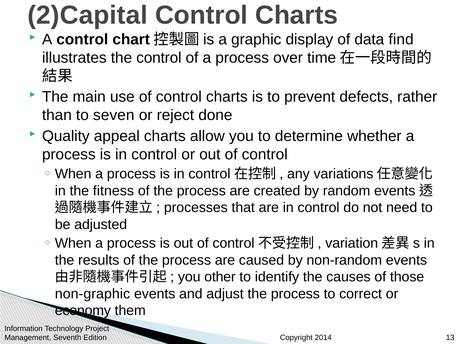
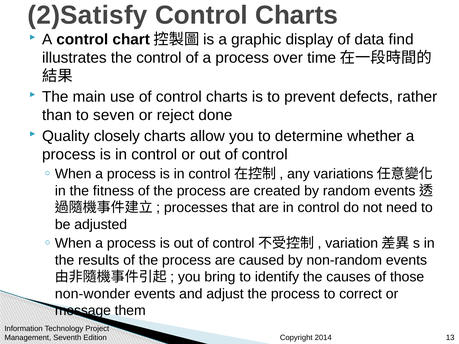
2)Capital: 2)Capital -> 2)Satisfy
appeal: appeal -> closely
other: other -> bring
non-graphic: non-graphic -> non-wonder
economy: economy -> message
